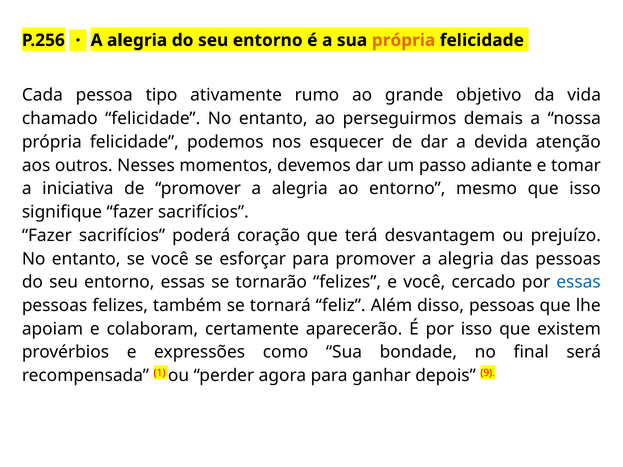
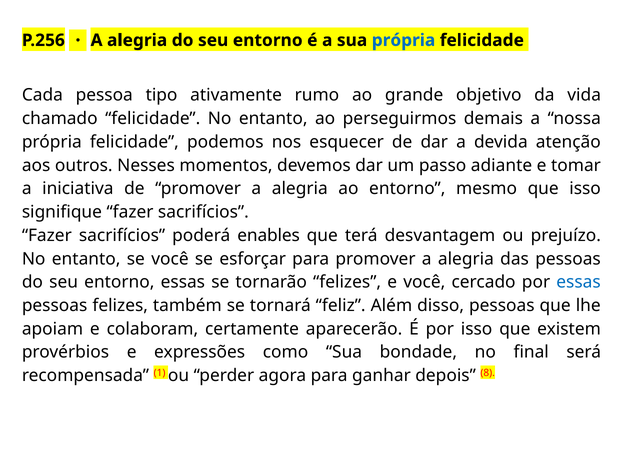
própria at (404, 40) colour: orange -> blue
coração: coração -> enables
9: 9 -> 8
